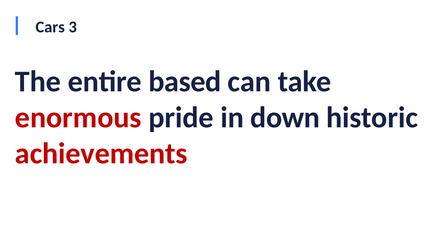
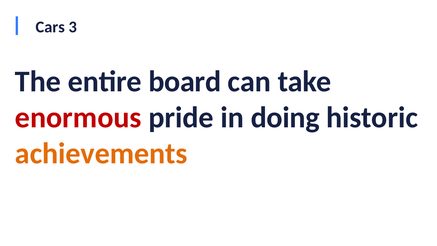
based: based -> board
down: down -> doing
achievements colour: red -> orange
